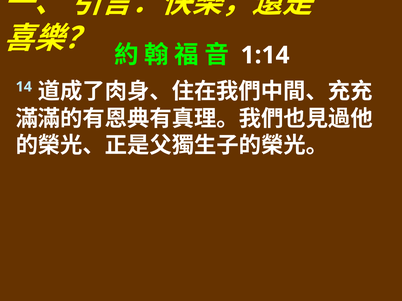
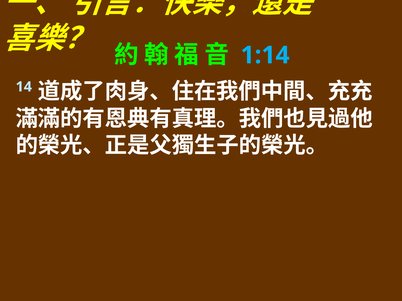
1:14 colour: white -> light blue
